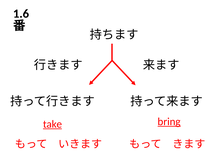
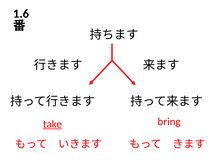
bring underline: present -> none
